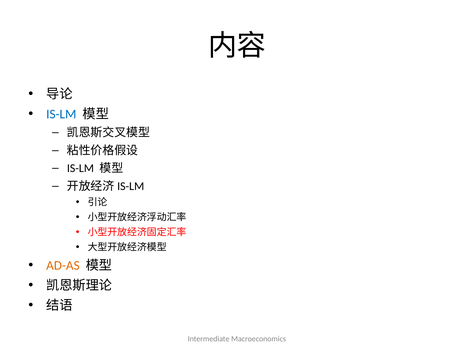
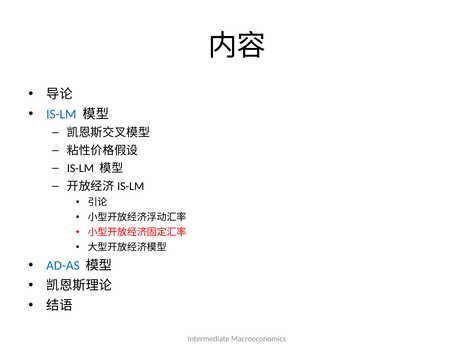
AD-AS colour: orange -> blue
